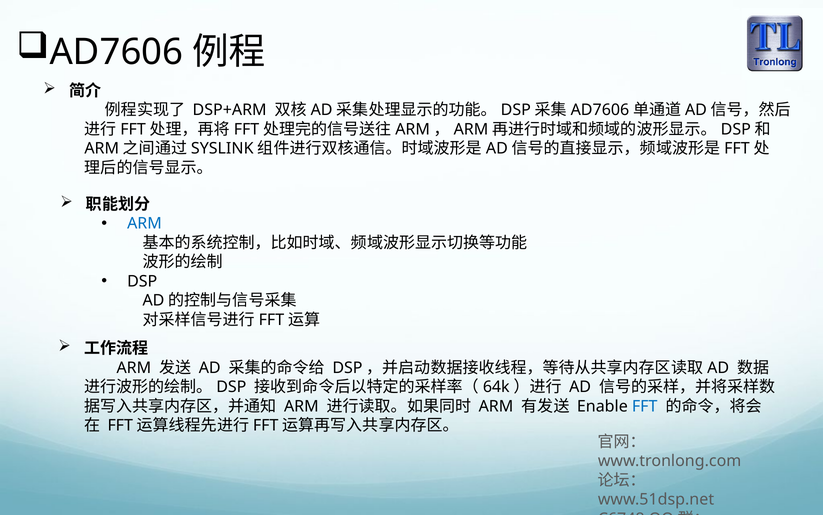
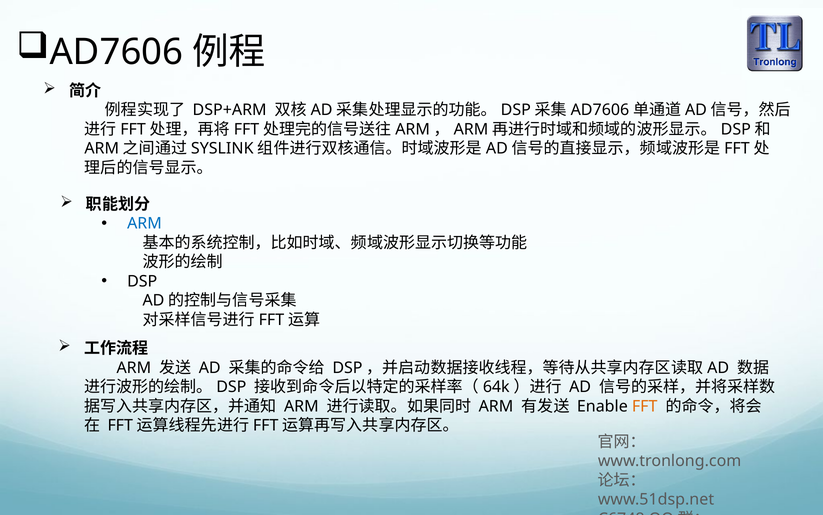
FFT colour: blue -> orange
